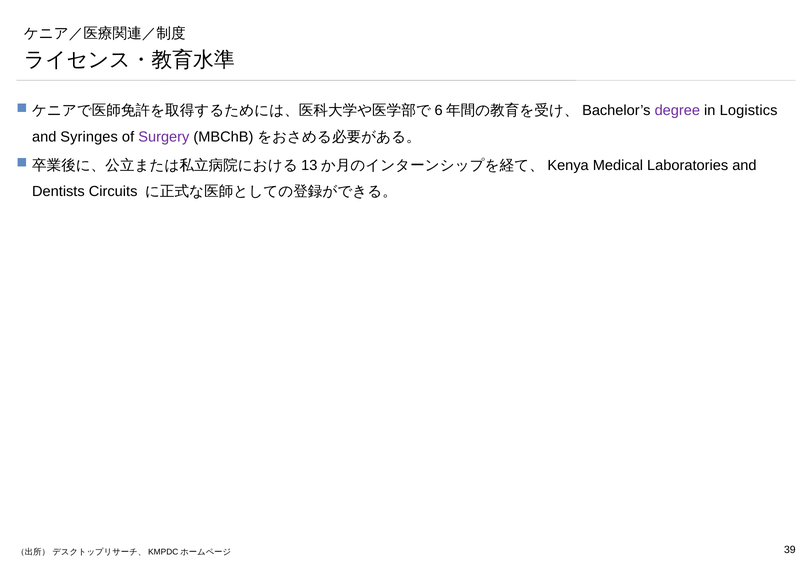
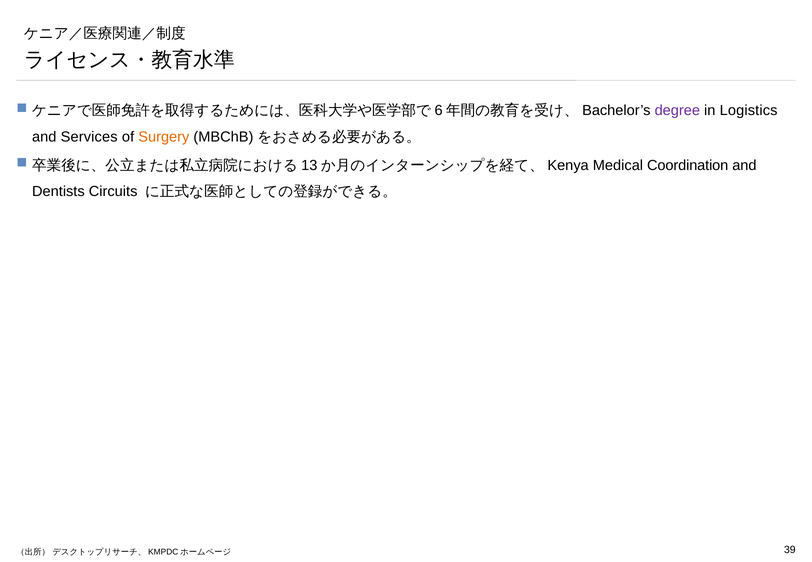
Syringes: Syringes -> Services
Surgery colour: purple -> orange
Laboratories: Laboratories -> Coordination
